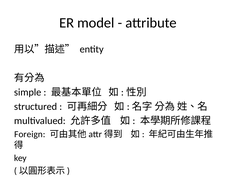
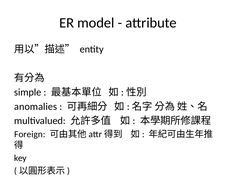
structured: structured -> anomalies
